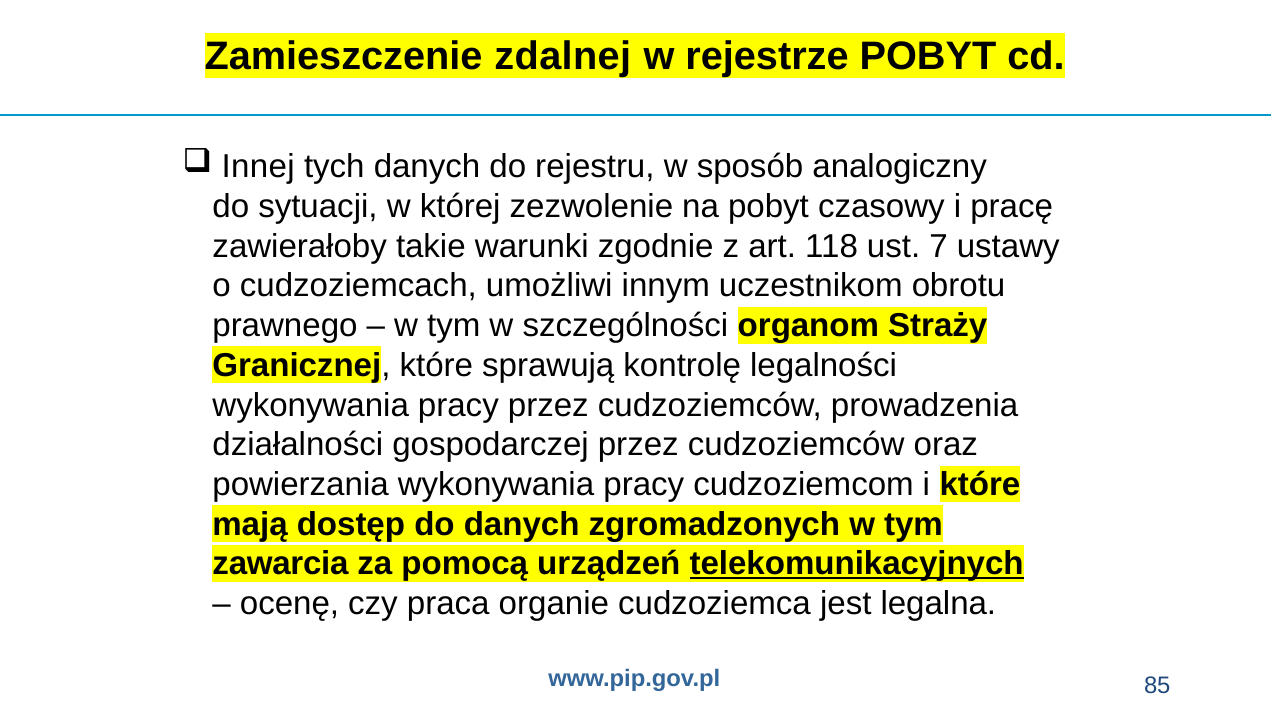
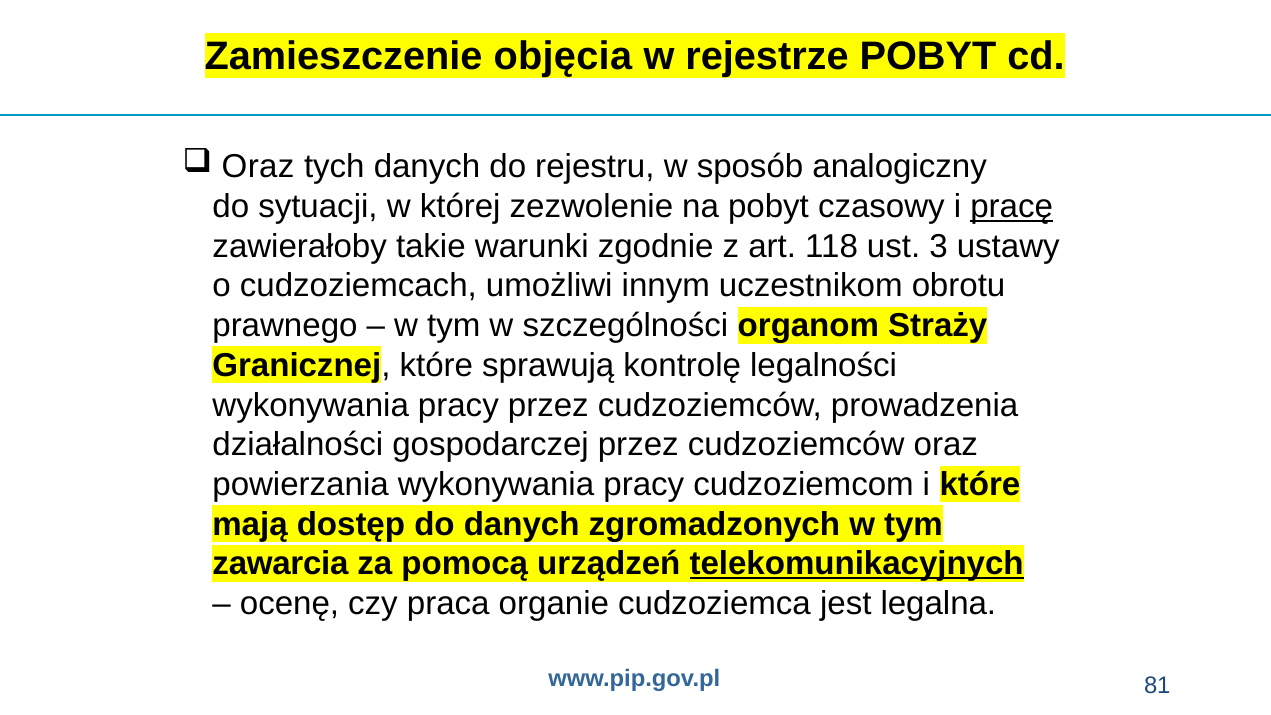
zdalnej: zdalnej -> objęcia
Innej at (258, 167): Innej -> Oraz
pracę underline: none -> present
7: 7 -> 3
85: 85 -> 81
